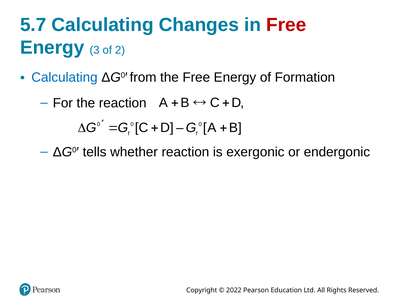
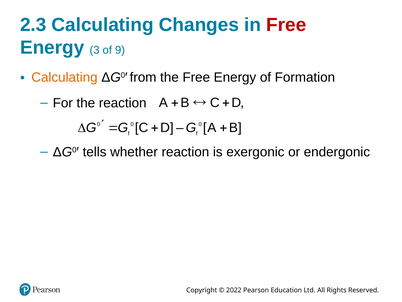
5.7: 5.7 -> 2.3
2: 2 -> 9
Calculating at (64, 77) colour: blue -> orange
